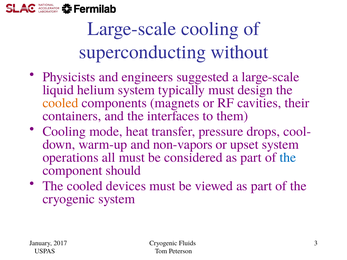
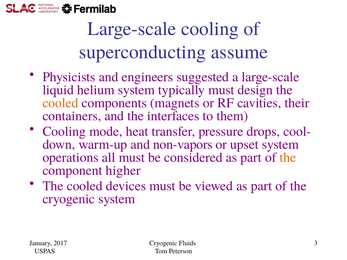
without: without -> assume
the at (288, 158) colour: blue -> orange
should: should -> higher
